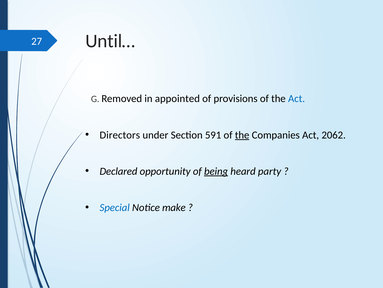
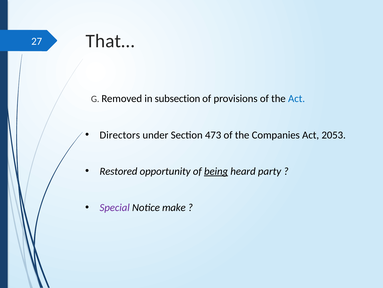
Until…: Until… -> That…
appointed: appointed -> subsection
591: 591 -> 473
the at (242, 135) underline: present -> none
2062: 2062 -> 2053
Declared: Declared -> Restored
Special colour: blue -> purple
